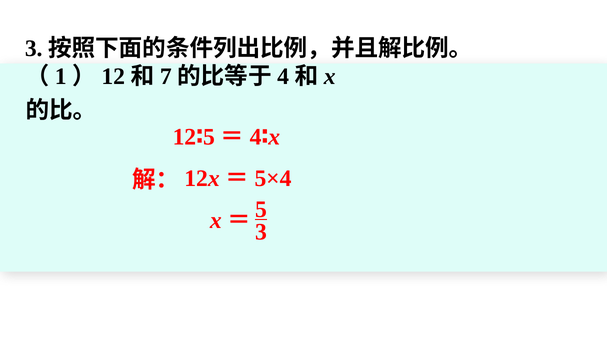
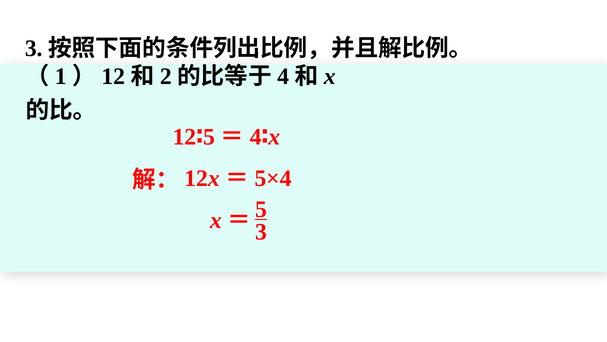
7: 7 -> 2
